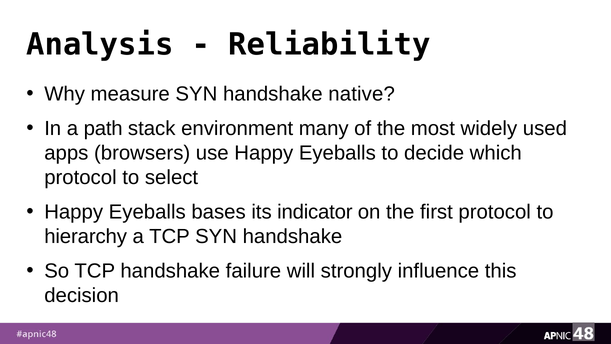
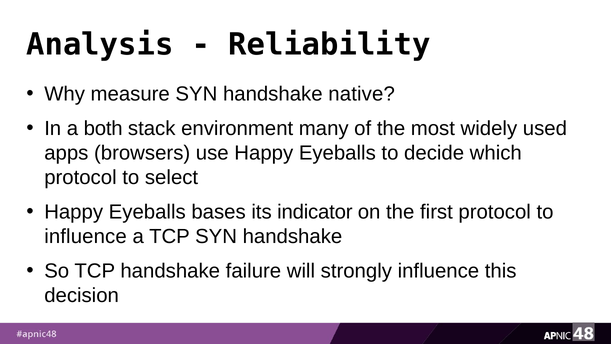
path: path -> both
hierarchy at (86, 236): hierarchy -> influence
